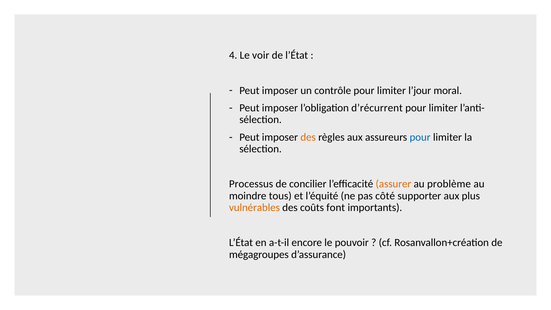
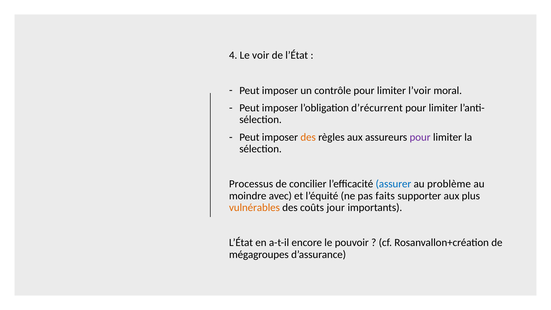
l’jour: l’jour -> l’voir
pour at (420, 137) colour: blue -> purple
assurer colour: orange -> blue
tous: tous -> avec
côté: côté -> faits
font: font -> jour
